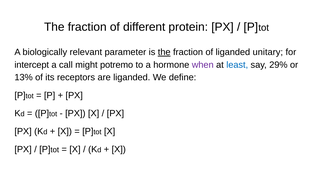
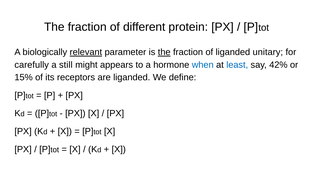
relevant underline: none -> present
intercept: intercept -> carefully
call: call -> still
potremo: potremo -> appears
when colour: purple -> blue
29%: 29% -> 42%
13%: 13% -> 15%
